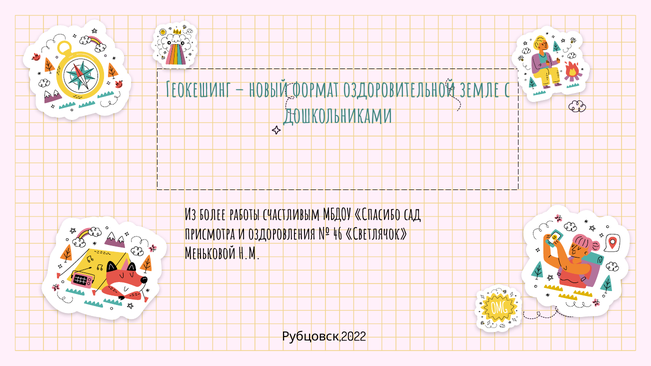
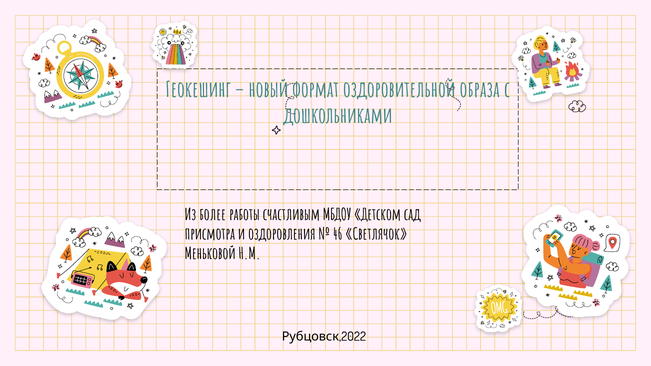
земле: земле -> образа
Спасибо: Спасибо -> Детском
